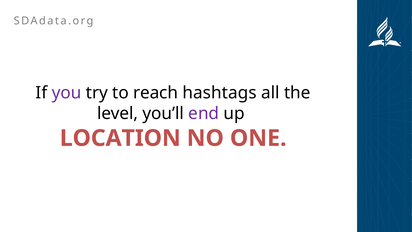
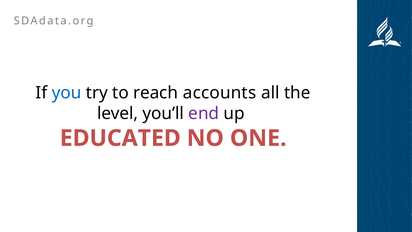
you colour: purple -> blue
hashtags: hashtags -> accounts
LOCATION: LOCATION -> EDUCATED
